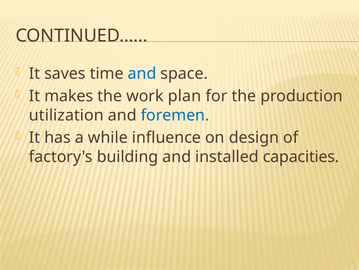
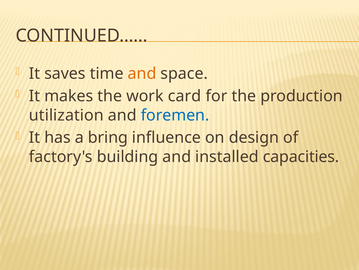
and at (142, 73) colour: blue -> orange
plan: plan -> card
while: while -> bring
